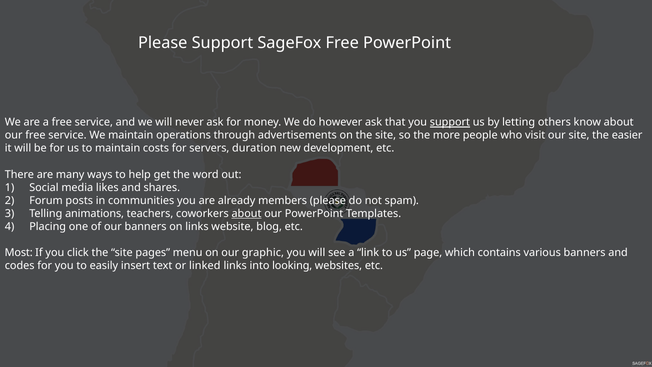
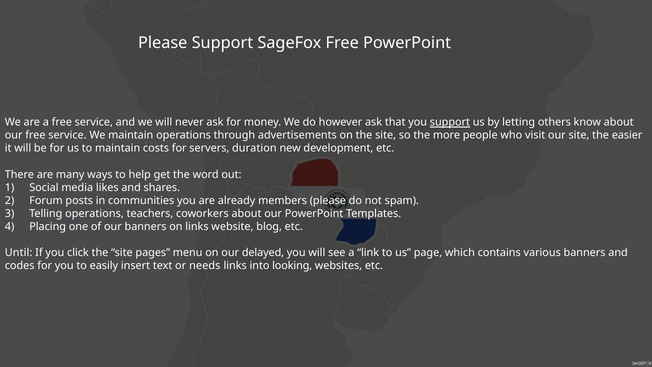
Telling animations: animations -> operations
about at (246, 213) underline: present -> none
Most: Most -> Until
graphic: graphic -> delayed
linked: linked -> needs
